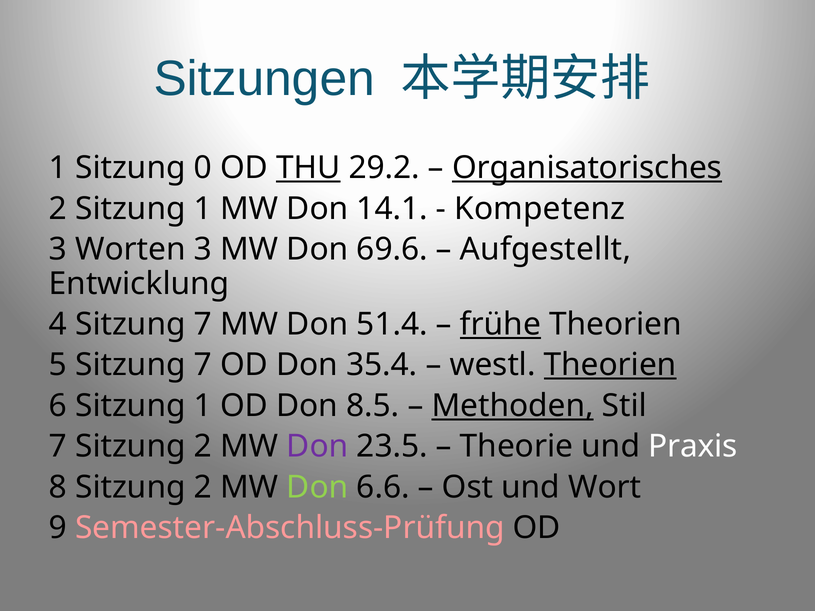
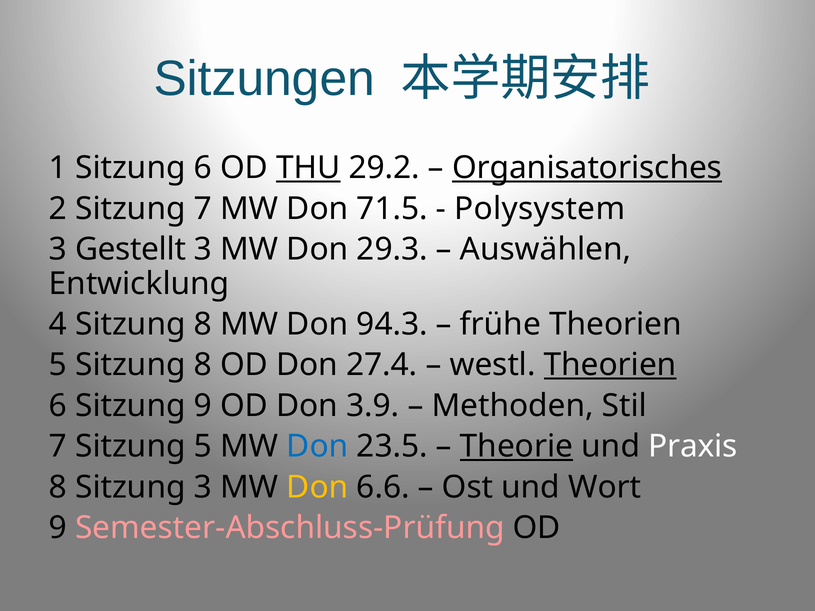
Sitzung 0: 0 -> 6
2 Sitzung 1: 1 -> 7
14.1: 14.1 -> 71.5
Kompetenz: Kompetenz -> Polysystem
Worten: Worten -> Gestellt
69.6: 69.6 -> 29.3
Aufgestellt: Aufgestellt -> Auswählen
4 Sitzung 7: 7 -> 8
51.4: 51.4 -> 94.3
frühe underline: present -> none
5 Sitzung 7: 7 -> 8
35.4: 35.4 -> 27.4
6 Sitzung 1: 1 -> 9
8.5: 8.5 -> 3.9
Methoden underline: present -> none
7 Sitzung 2: 2 -> 5
Don at (317, 447) colour: purple -> blue
Theorie underline: none -> present
8 Sitzung 2: 2 -> 3
Don at (317, 487) colour: light green -> yellow
